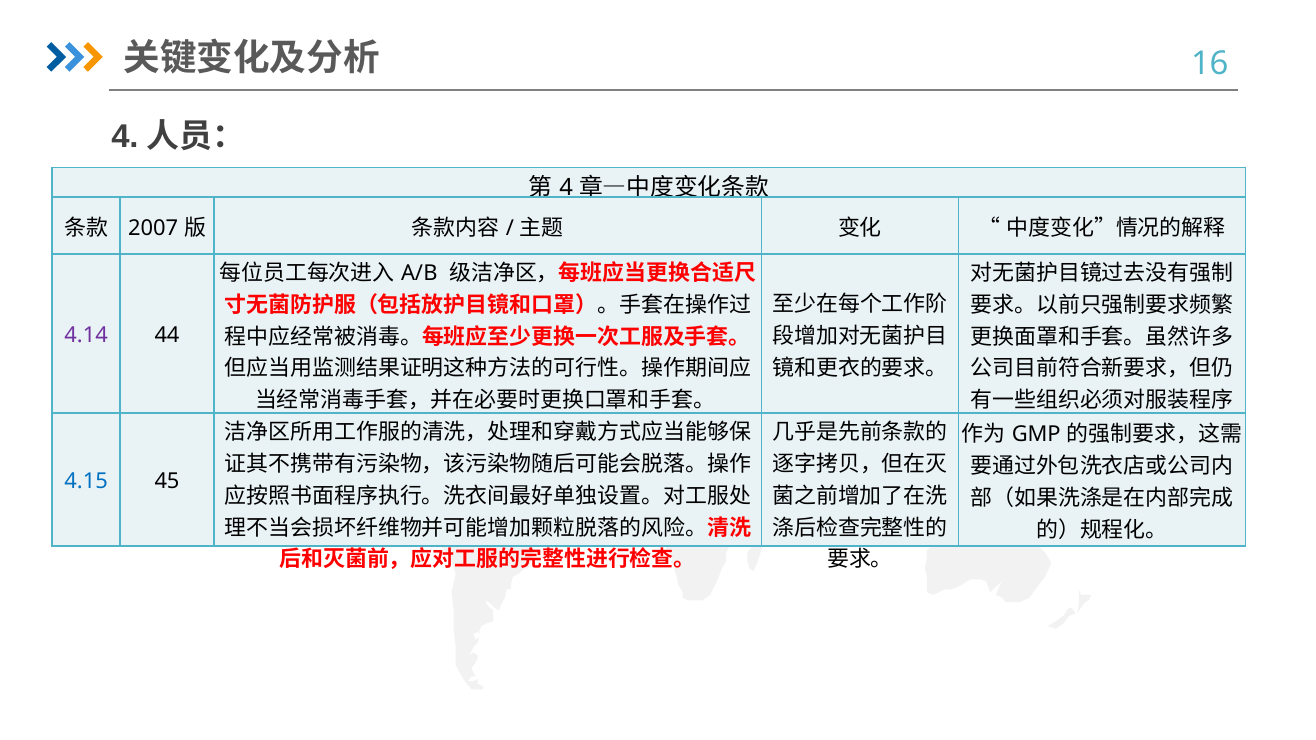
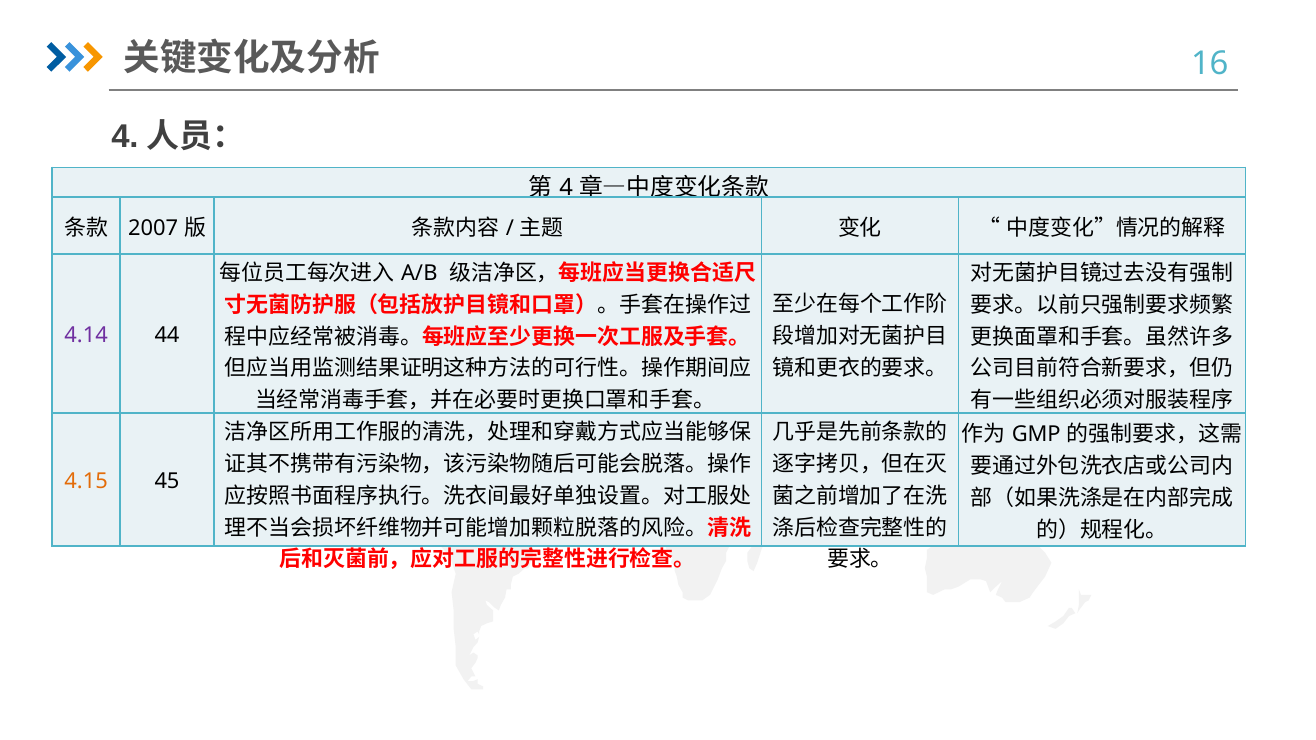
4.15 colour: blue -> orange
